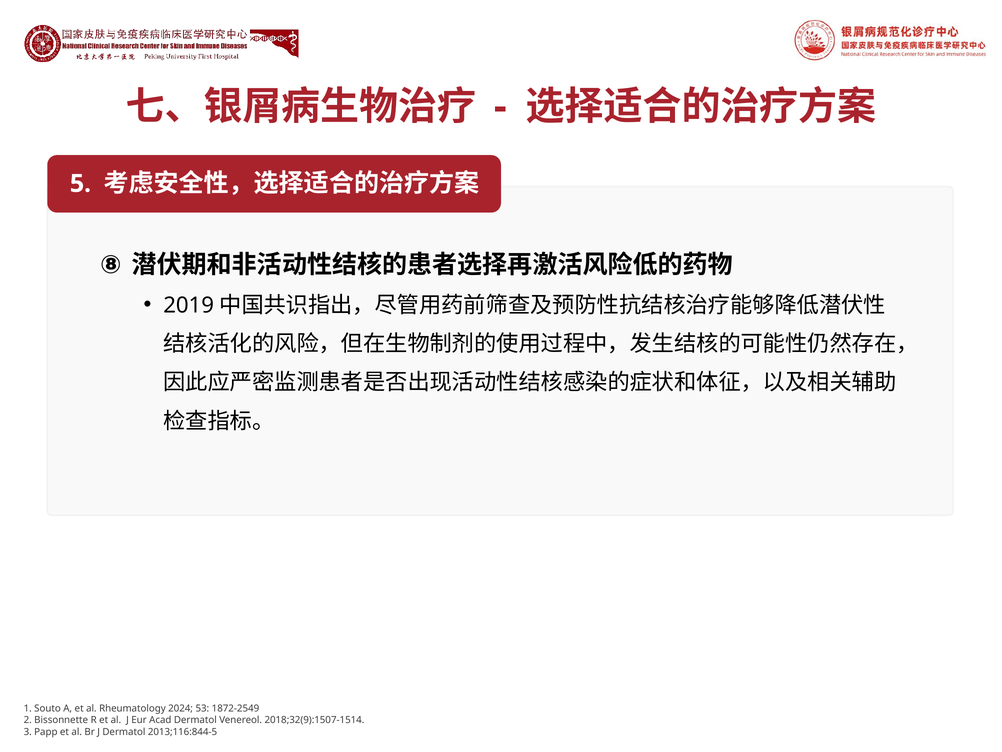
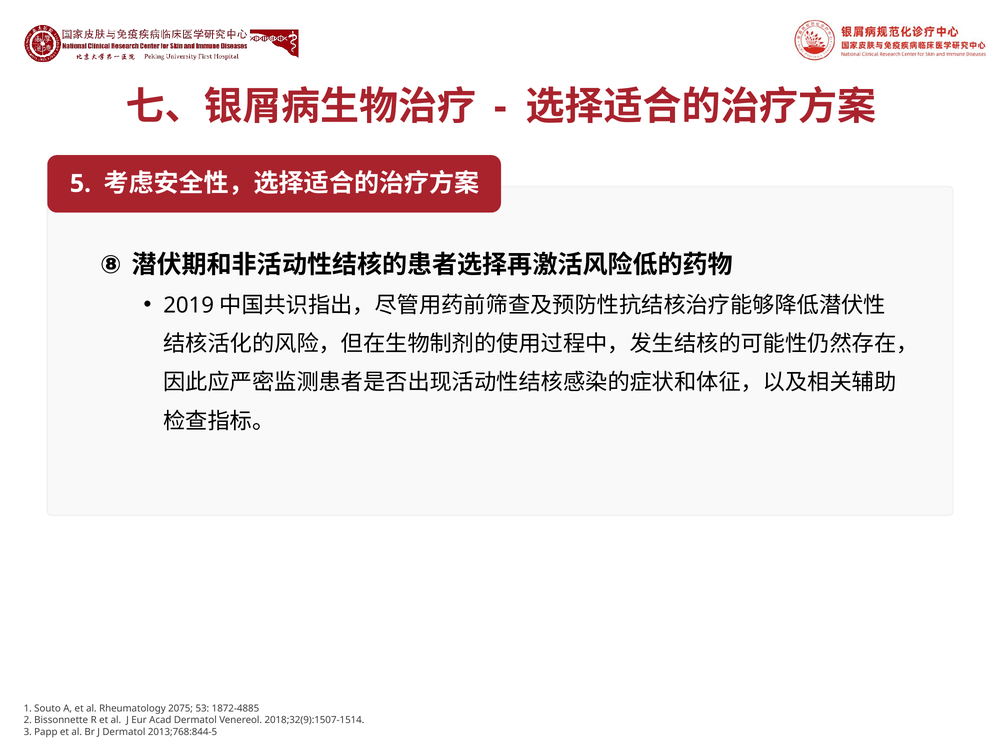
2024: 2024 -> 2075
1872-2549: 1872-2549 -> 1872-4885
2013;116:844-5: 2013;116:844-5 -> 2013;768:844-5
